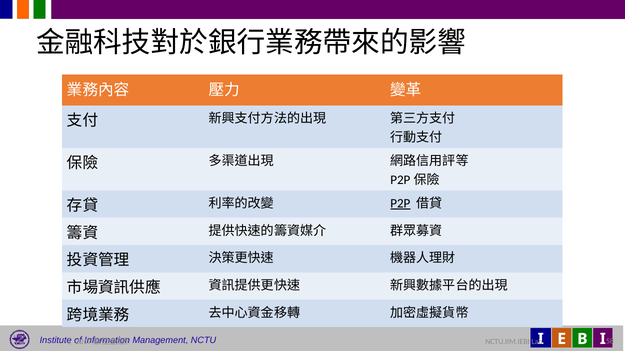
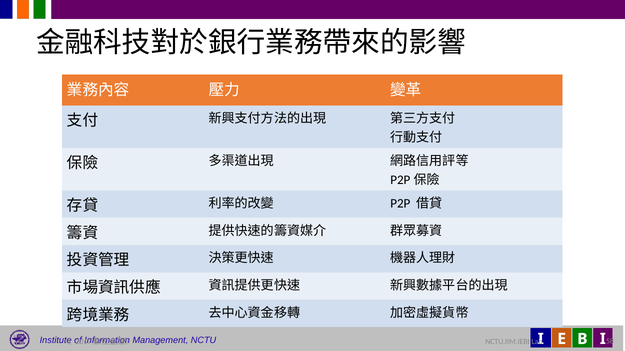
P2P underline: present -> none
